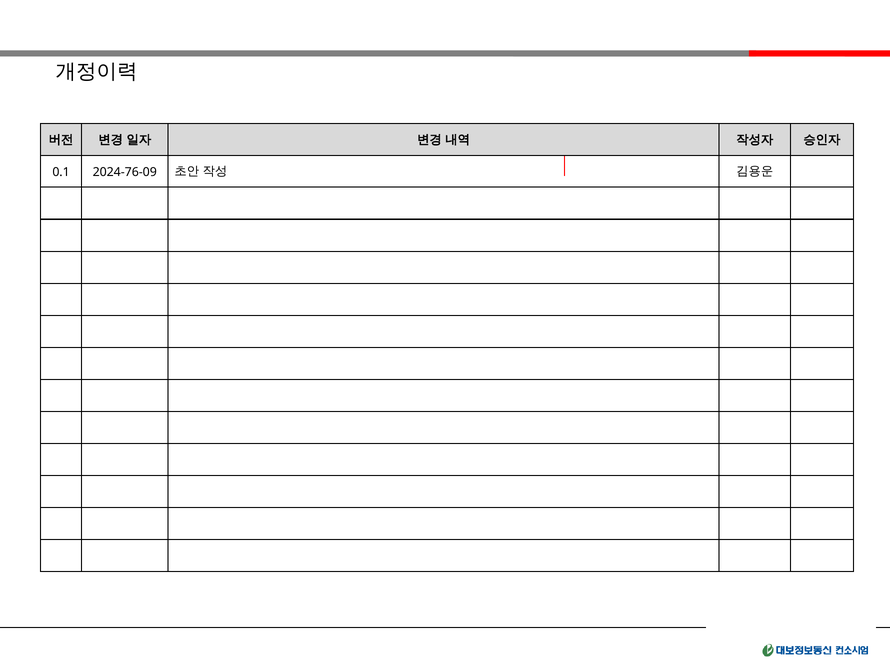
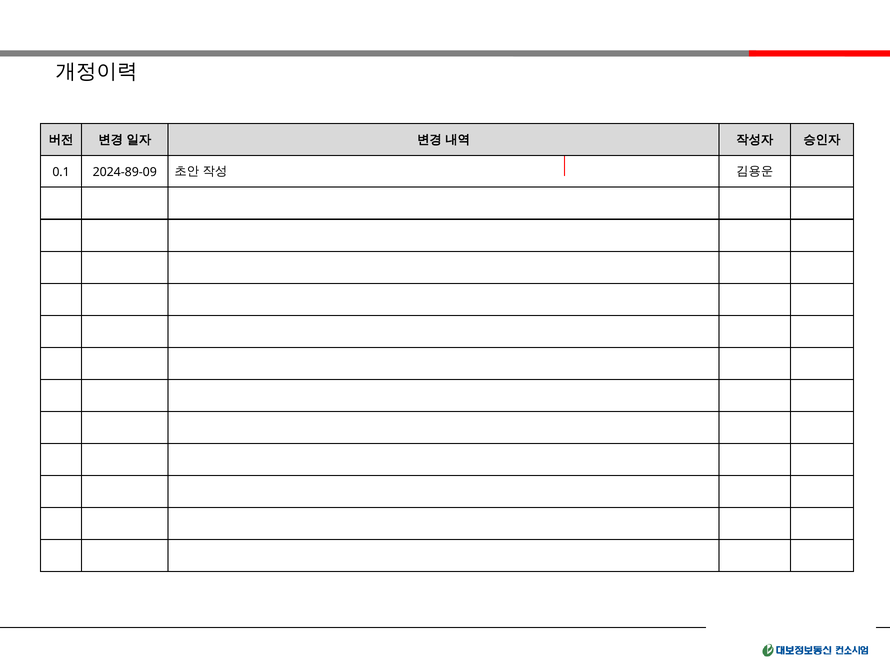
2024-76-09: 2024-76-09 -> 2024-89-09
